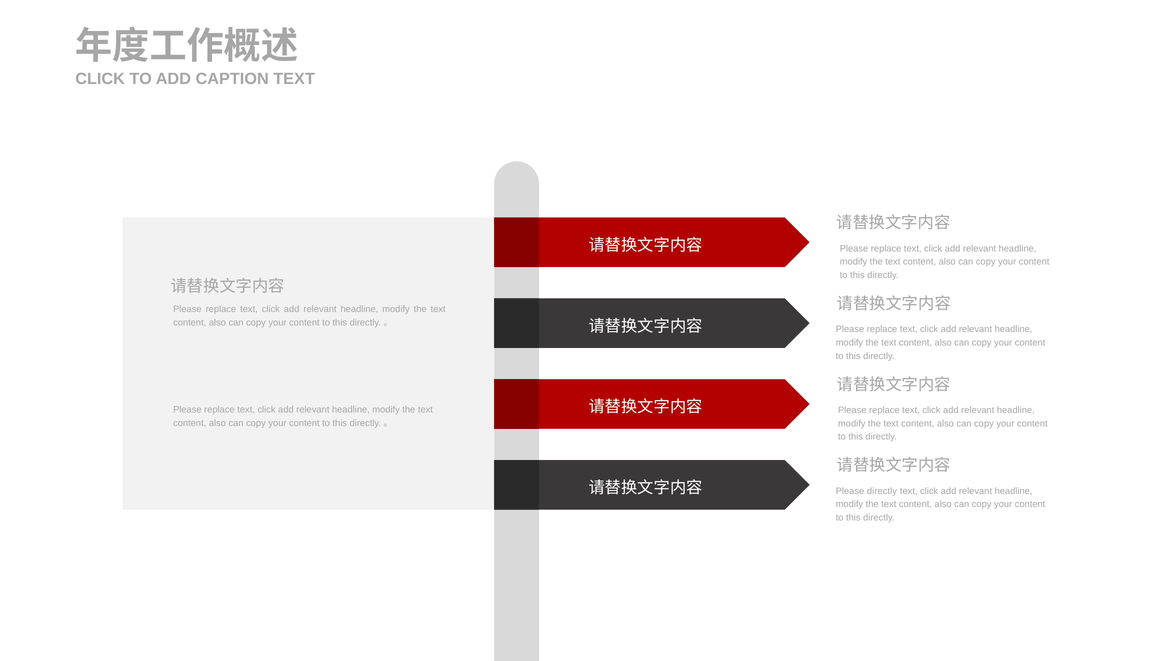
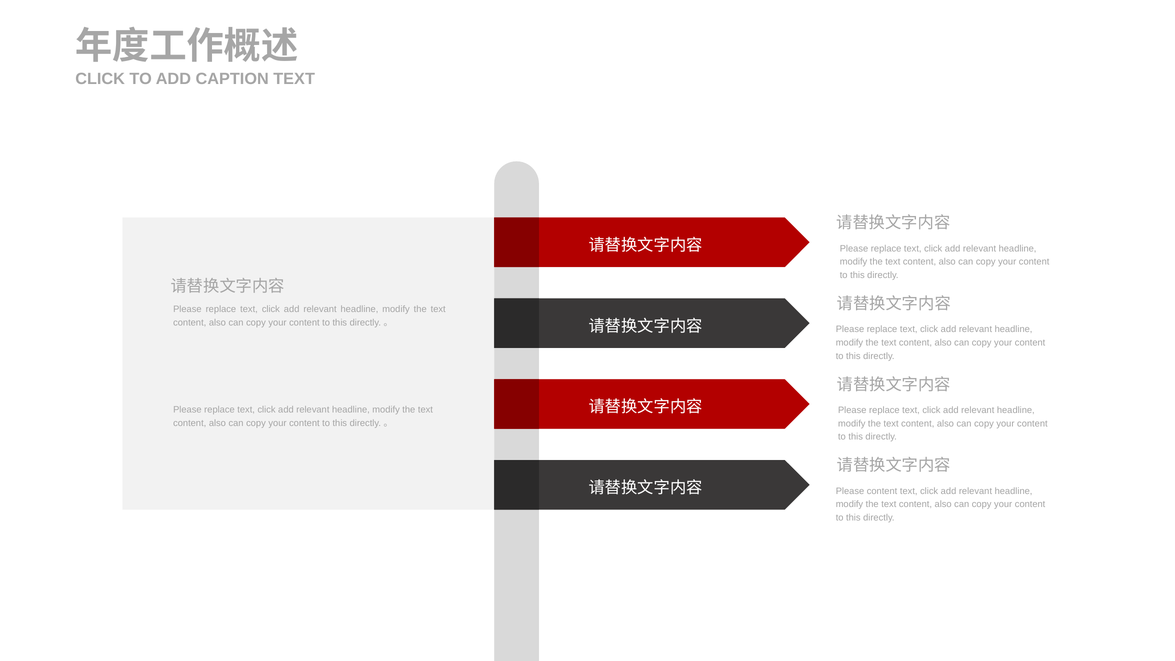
Please directly: directly -> content
